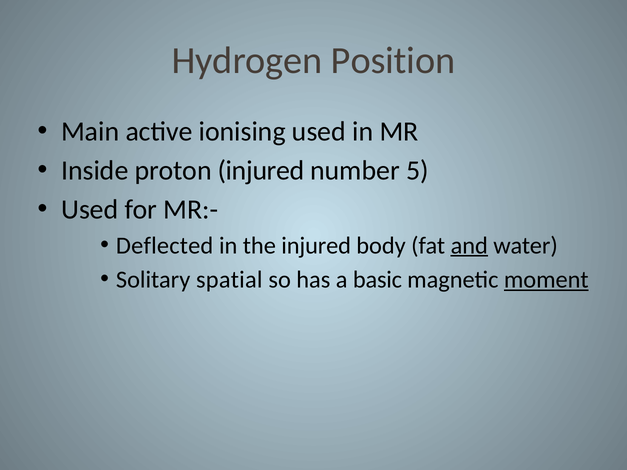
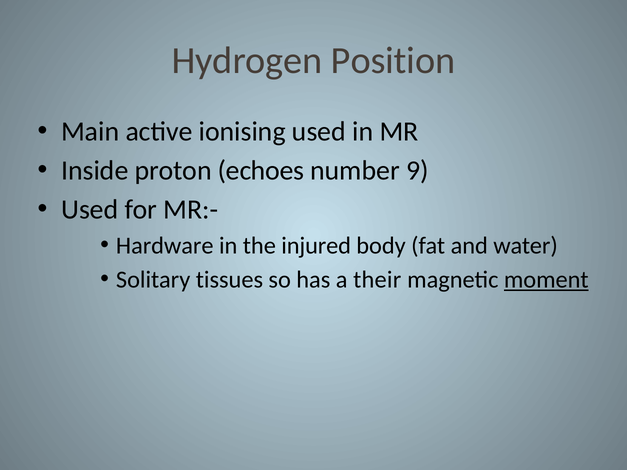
proton injured: injured -> echoes
5: 5 -> 9
Deflected: Deflected -> Hardware
and underline: present -> none
spatial: spatial -> tissues
basic: basic -> their
